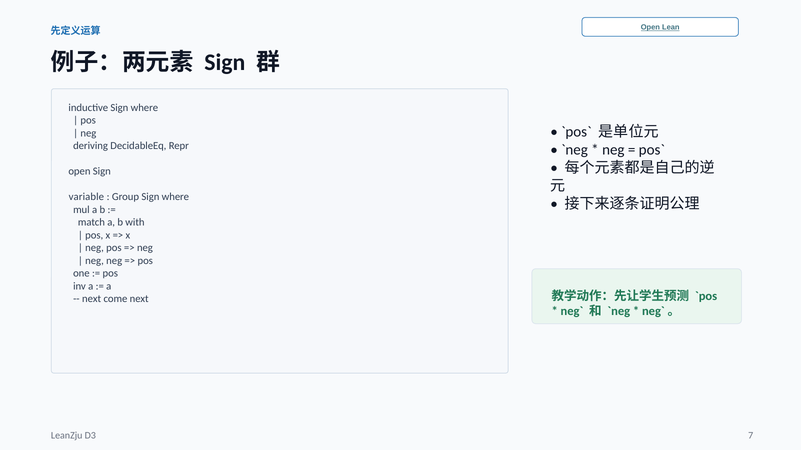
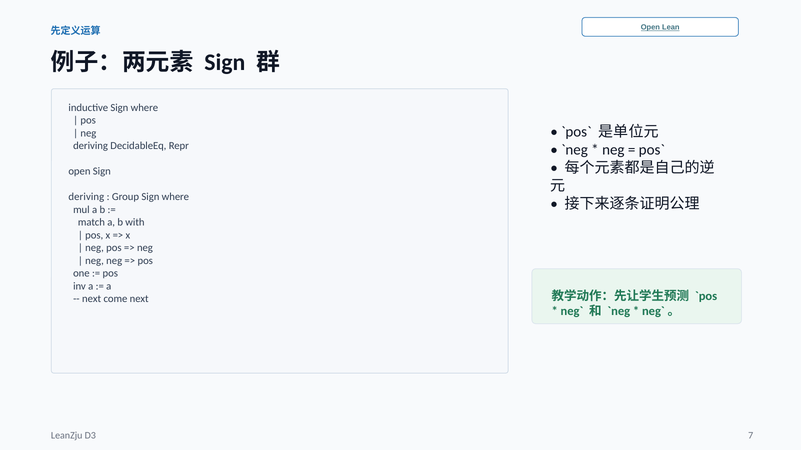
variable at (86, 197): variable -> deriving
